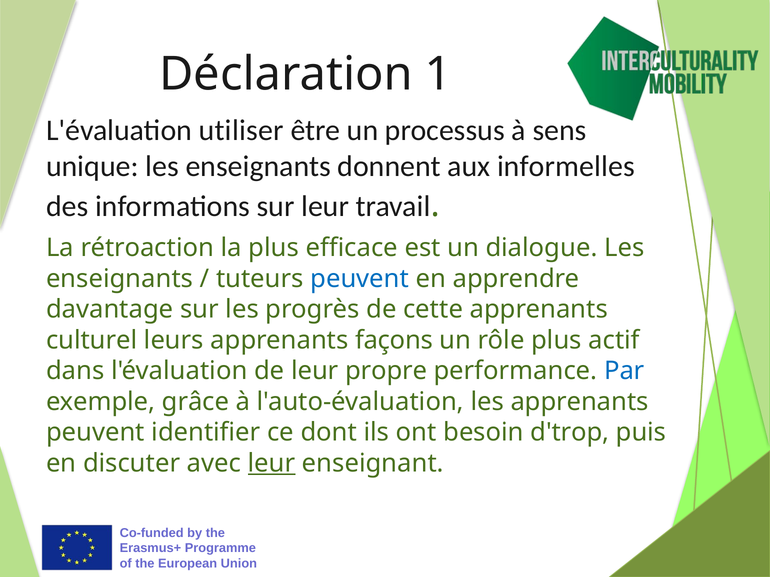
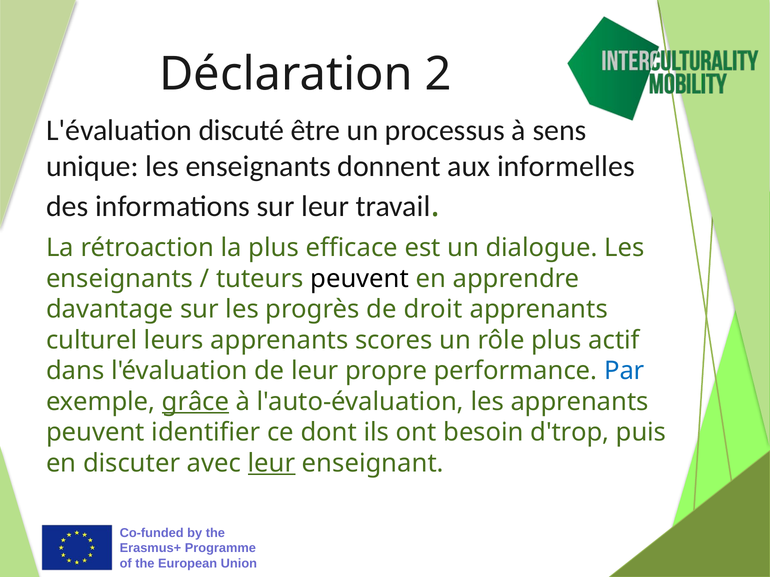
1: 1 -> 2
utiliser: utiliser -> discuté
peuvent at (360, 279) colour: blue -> black
cette: cette -> droit
façons: façons -> scores
grâce underline: none -> present
